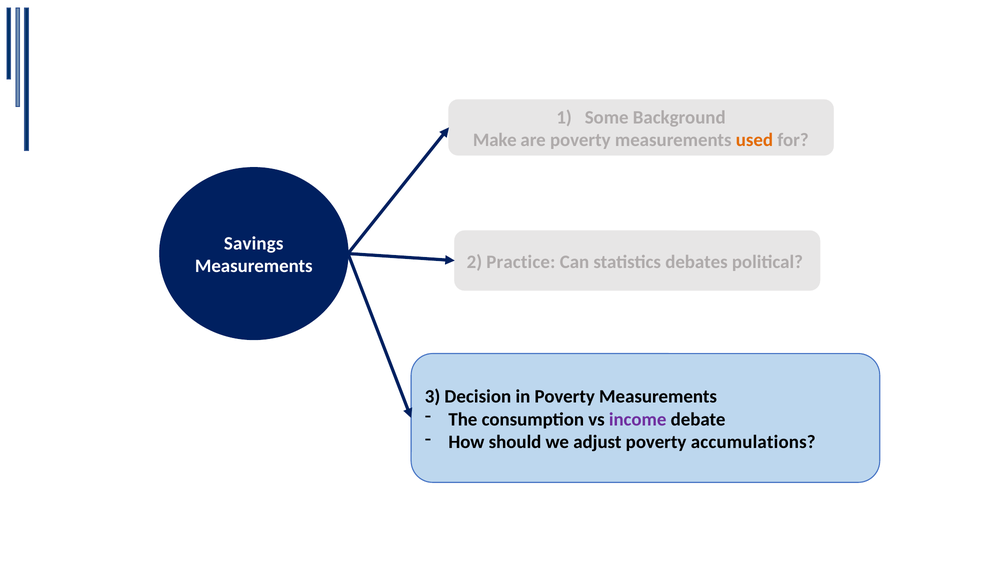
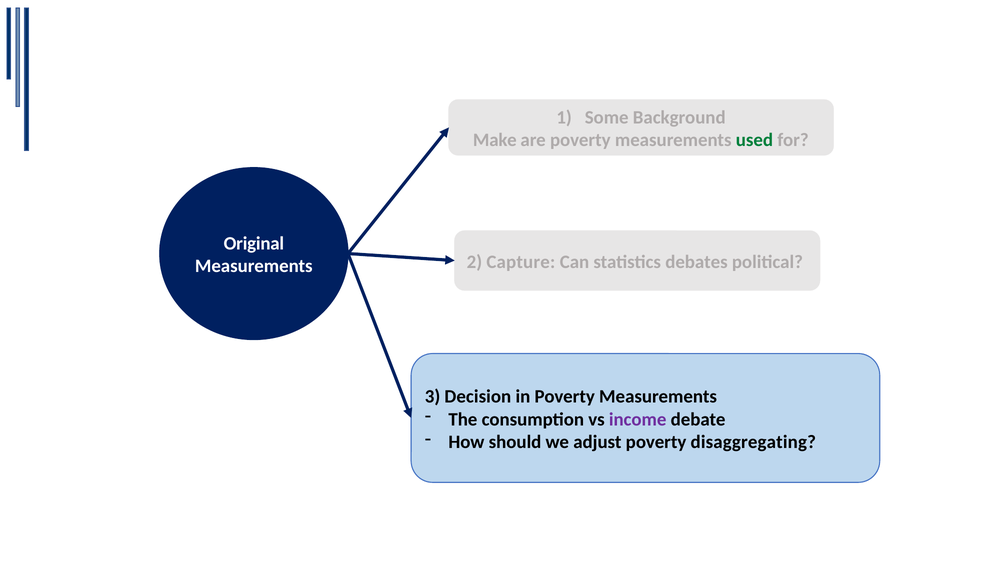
used colour: orange -> green
Savings: Savings -> Original
Practice: Practice -> Capture
accumulations: accumulations -> disaggregating
